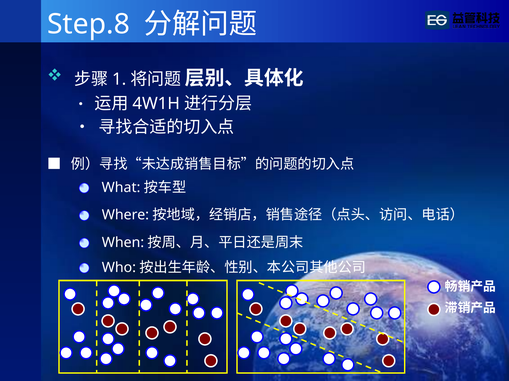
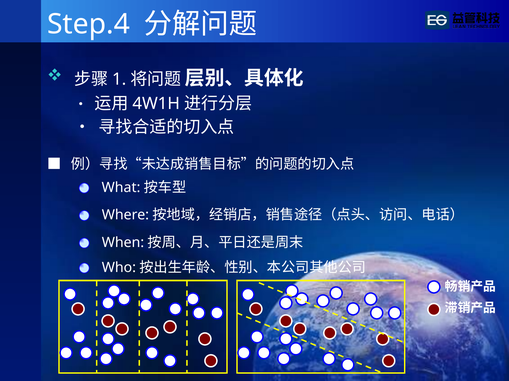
Step.8: Step.8 -> Step.4
